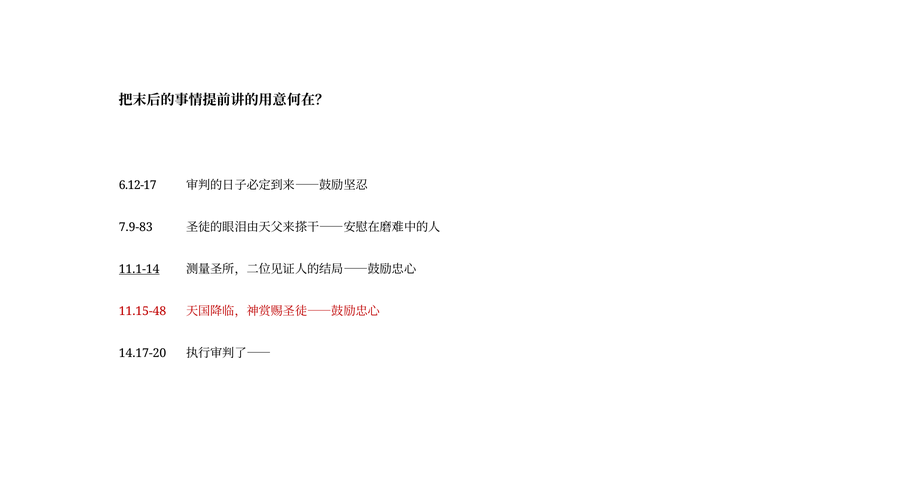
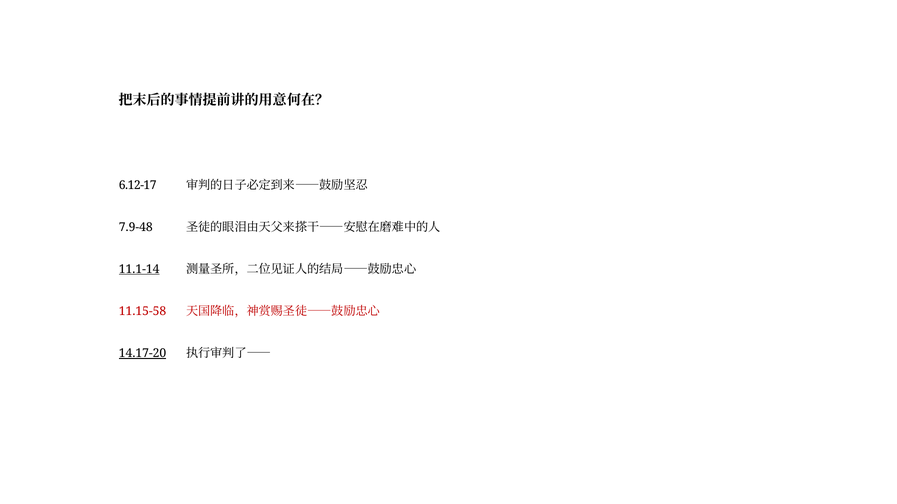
7.9-83: 7.9-83 -> 7.9-48
11.15-48: 11.15-48 -> 11.15-58
14.17-20 underline: none -> present
